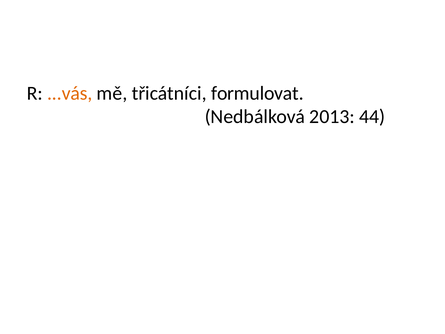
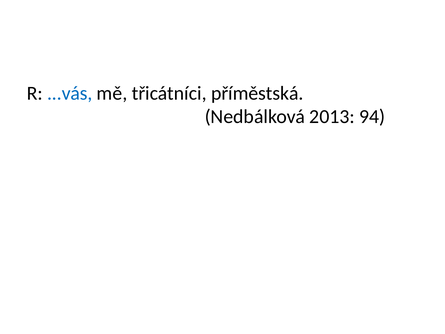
...vás colour: orange -> blue
formulovat: formulovat -> příměstská
44: 44 -> 94
